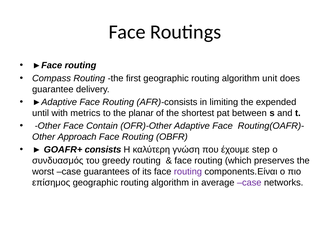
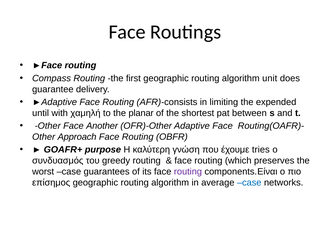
metrics: metrics -> χαμηλή
Contain: Contain -> Another
consists: consists -> purpose
step: step -> tries
case at (249, 183) colour: purple -> blue
